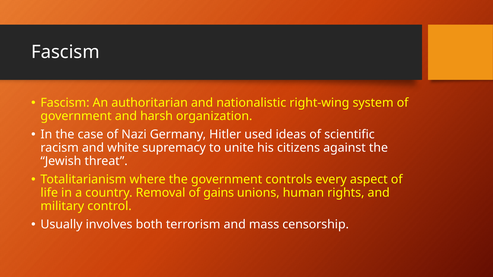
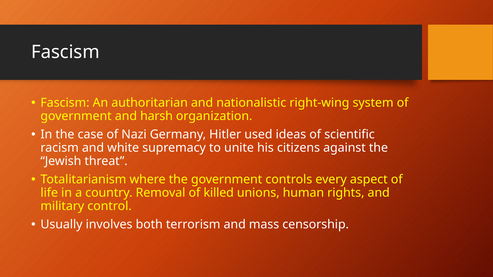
gains: gains -> killed
